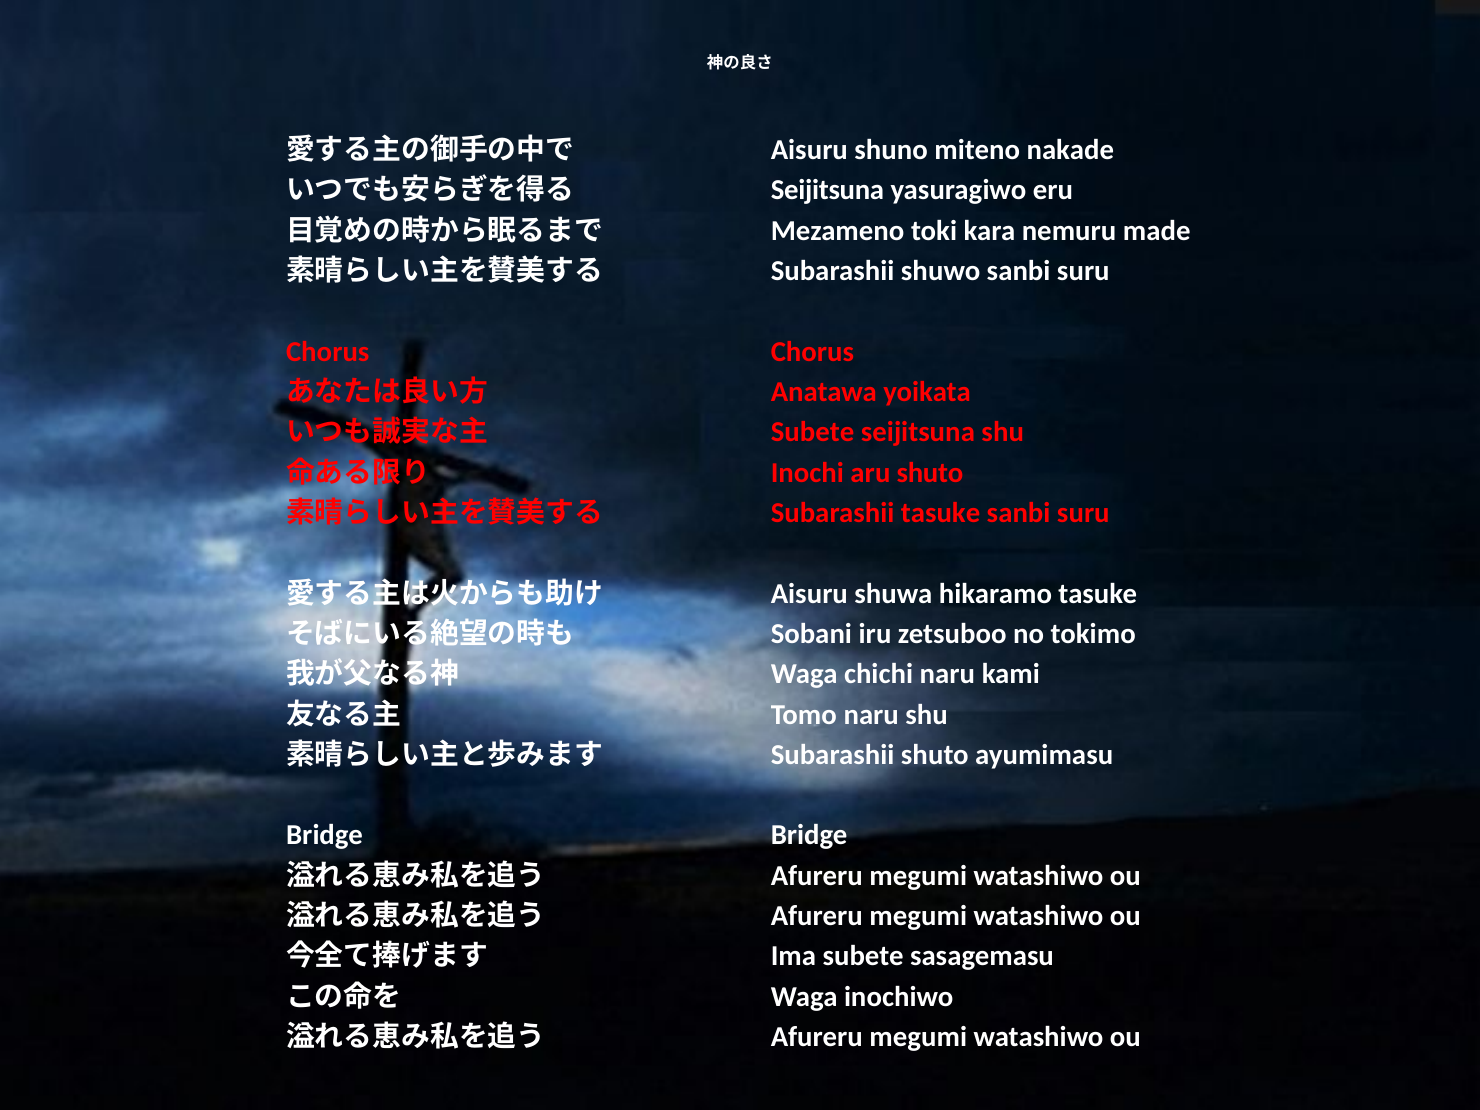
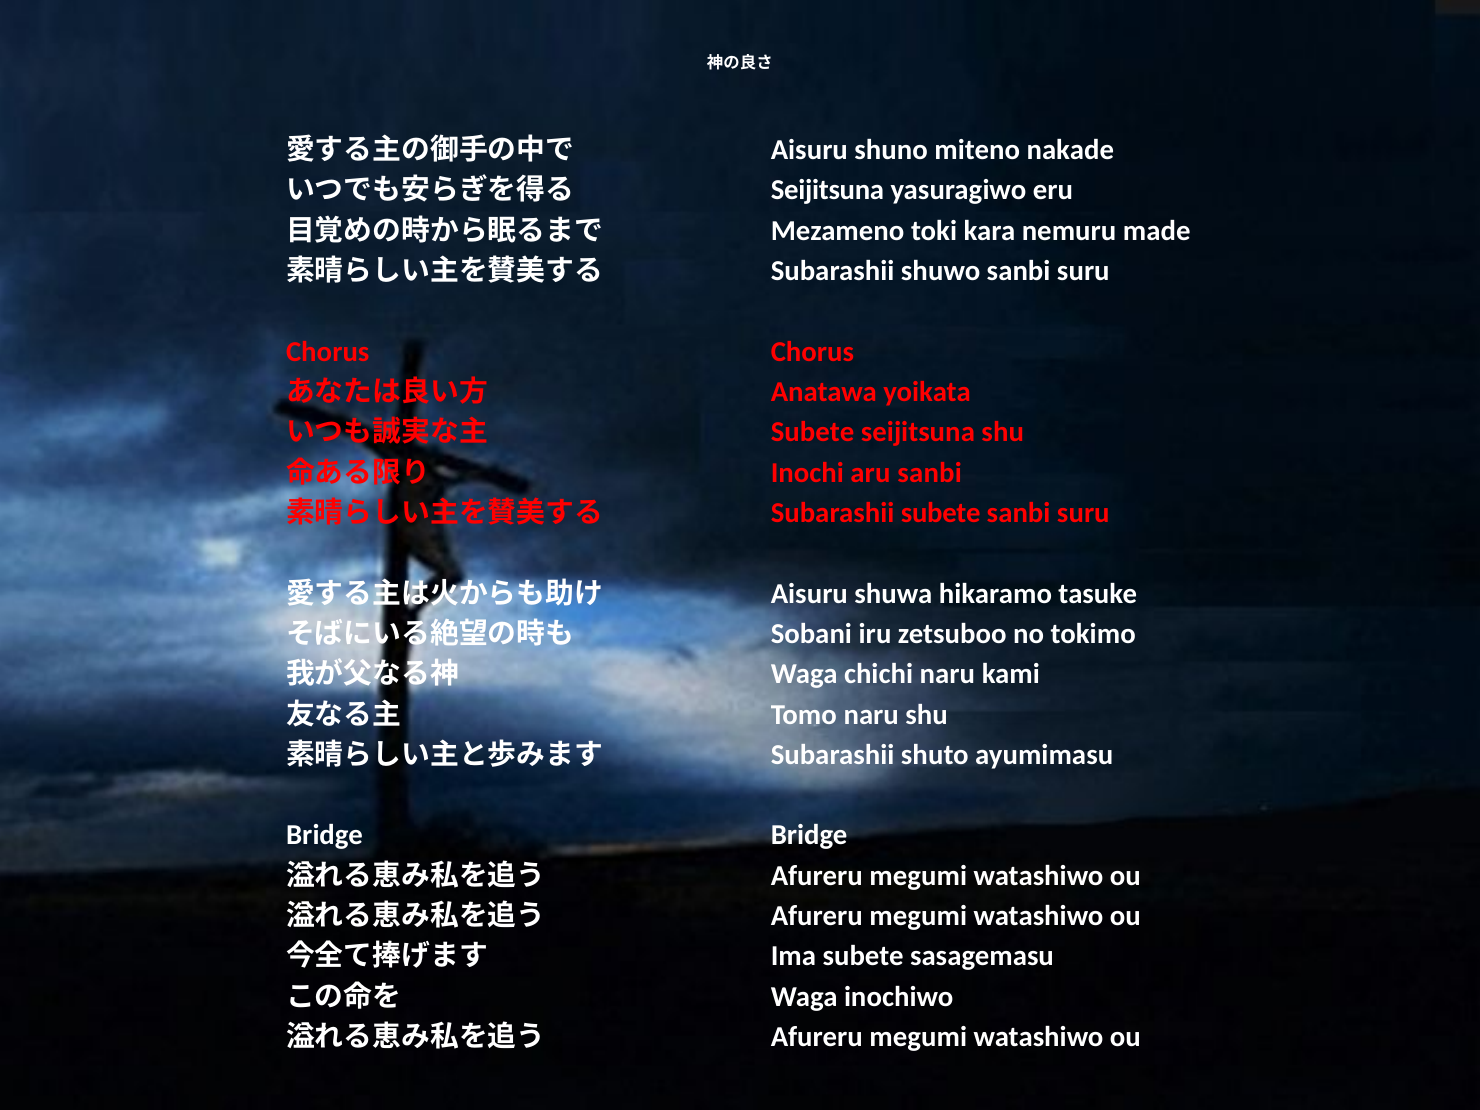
aru shuto: shuto -> sanbi
Subarashii tasuke: tasuke -> subete
